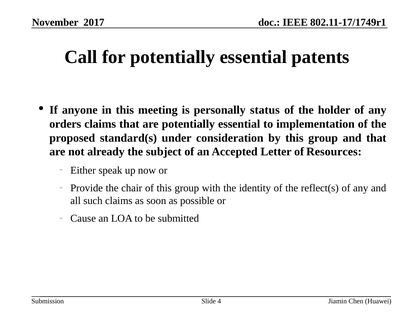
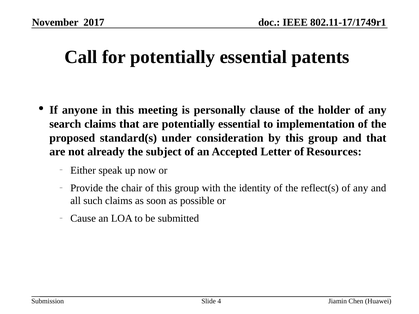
status: status -> clause
orders: orders -> search
